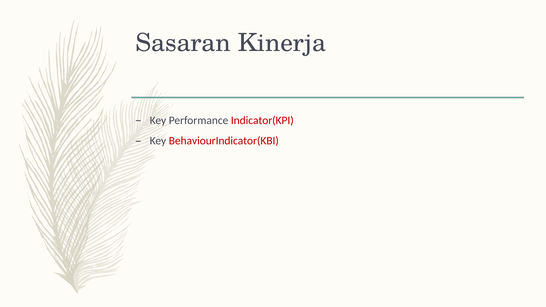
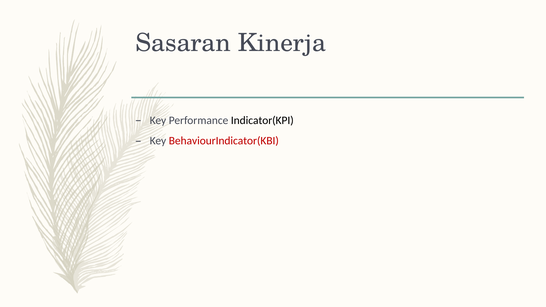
Indicator(KPI colour: red -> black
